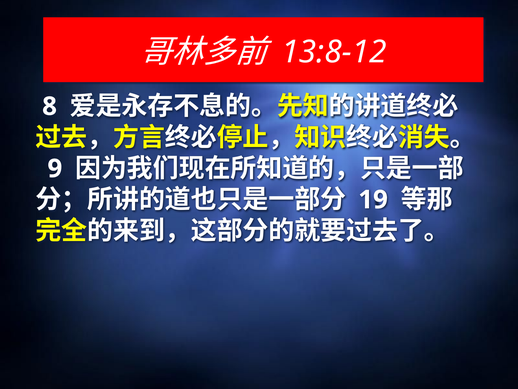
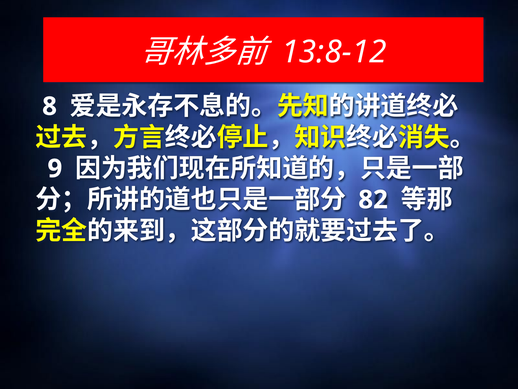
19: 19 -> 82
